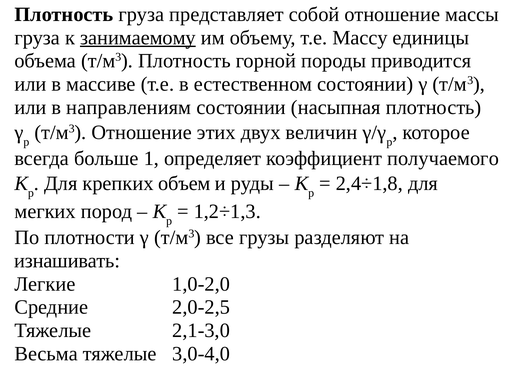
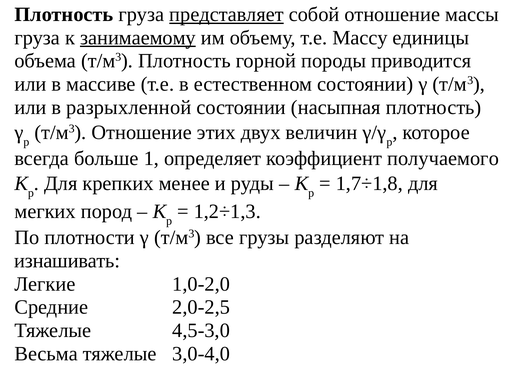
представляет underline: none -> present
направлениям: направлениям -> разрыхленной
объем: объем -> менее
2,4÷1,8: 2,4÷1,8 -> 1,7÷1,8
2,1-3,0: 2,1-3,0 -> 4,5-3,0
